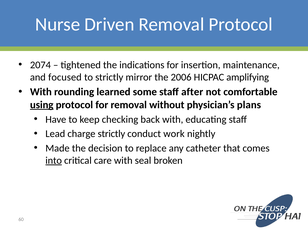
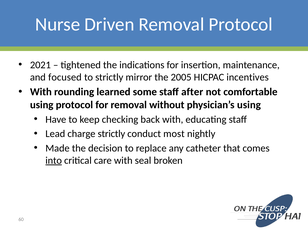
2074: 2074 -> 2021
2006: 2006 -> 2005
amplifying: amplifying -> incentives
using at (42, 105) underline: present -> none
physician’s plans: plans -> using
work: work -> most
